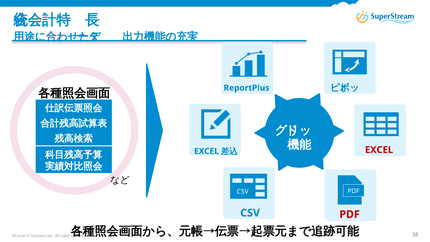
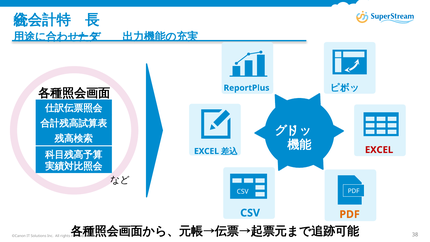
PDF at (350, 214) colour: red -> orange
